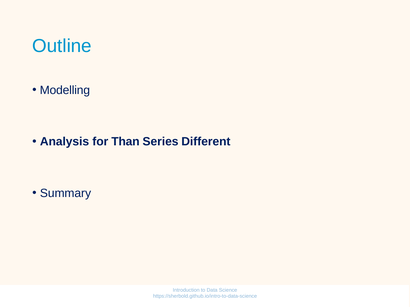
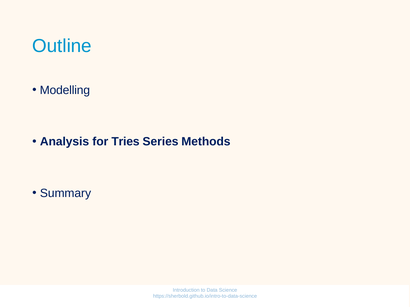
Than: Than -> Tries
Different: Different -> Methods
